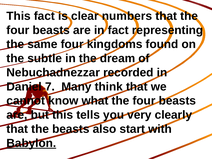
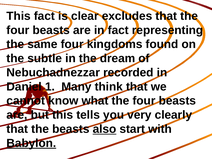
numbers: numbers -> excludes
7: 7 -> 1
also underline: none -> present
